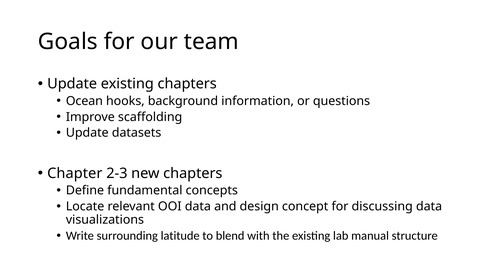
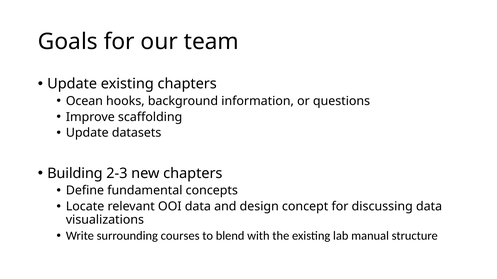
Chapter: Chapter -> Building
latitude: latitude -> courses
